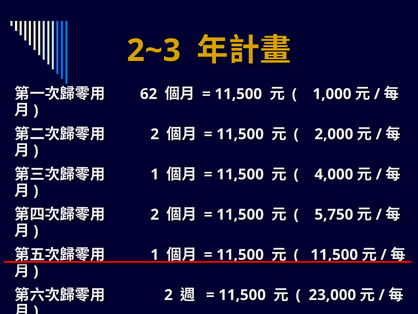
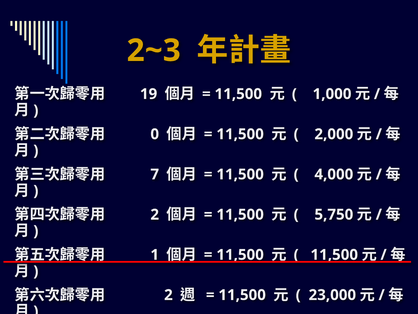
62: 62 -> 19
2 at (155, 134): 2 -> 0
1 at (155, 174): 1 -> 7
